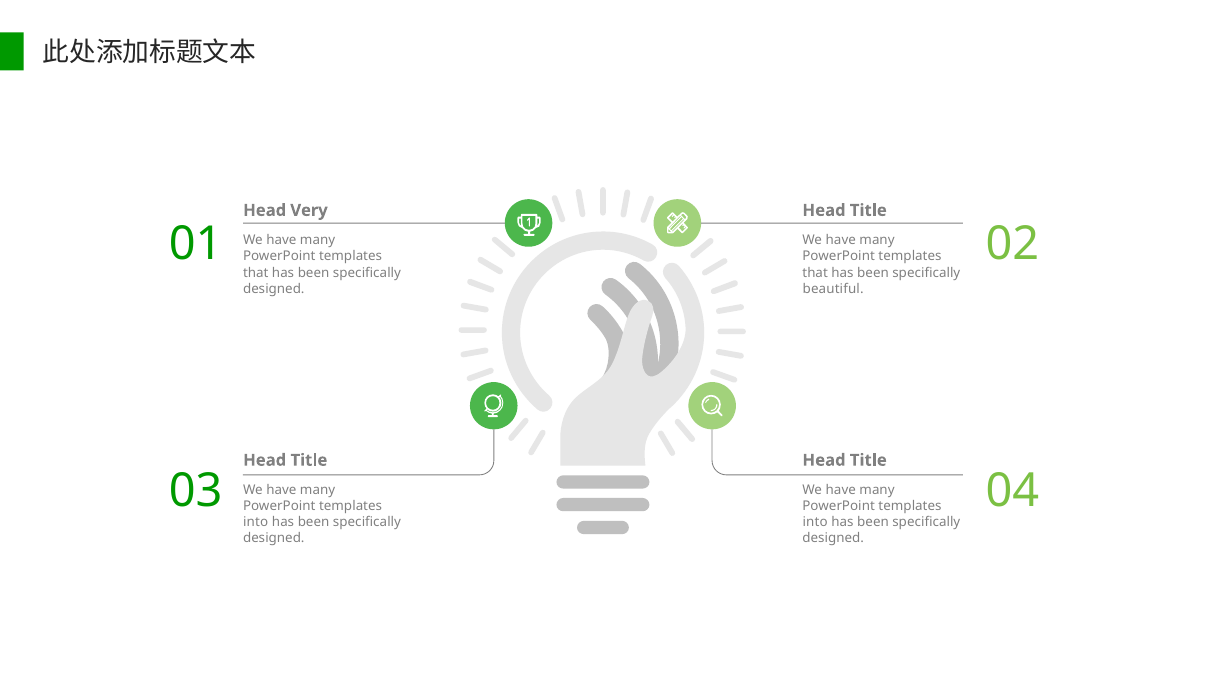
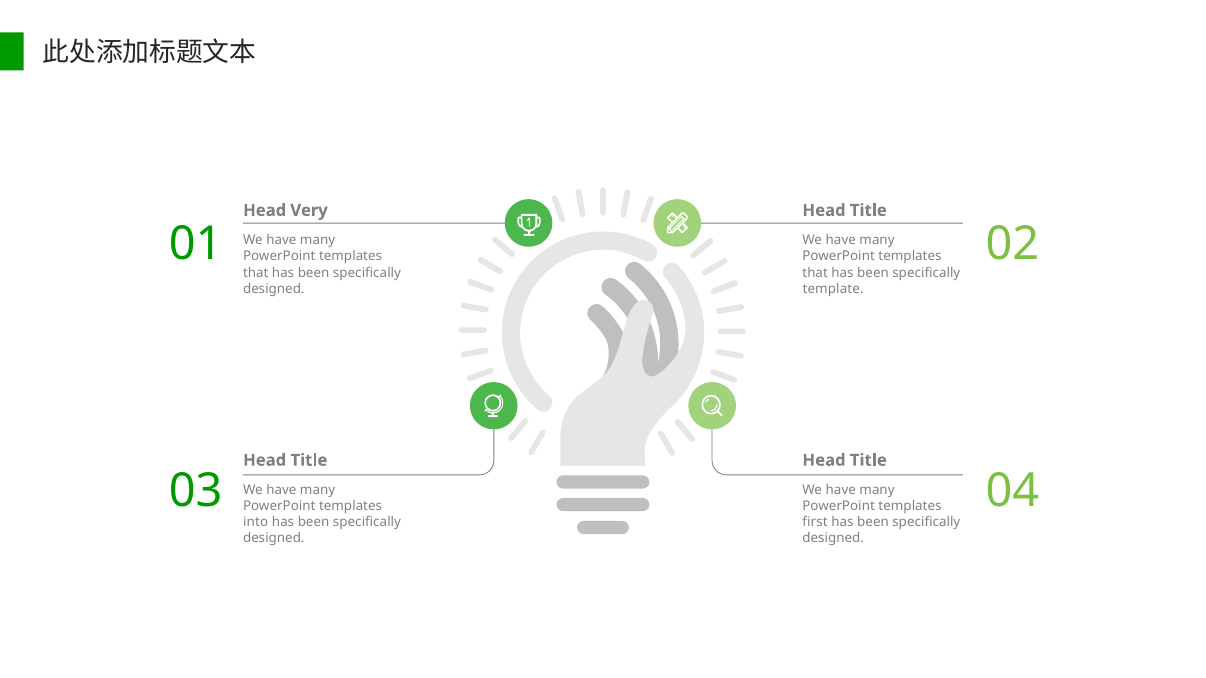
beautiful: beautiful -> template
into at (815, 523): into -> first
